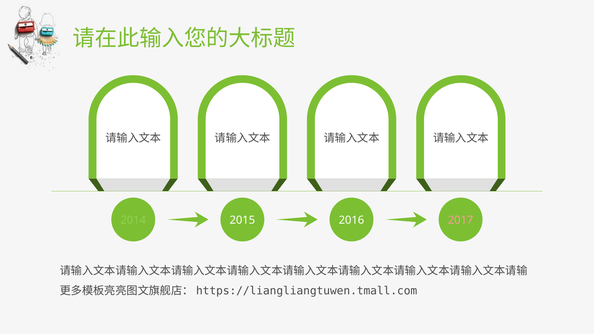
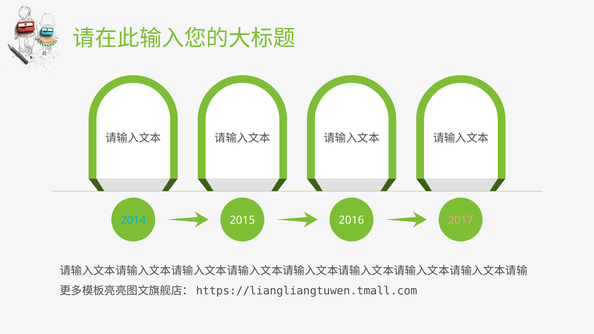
2014 colour: light green -> light blue
